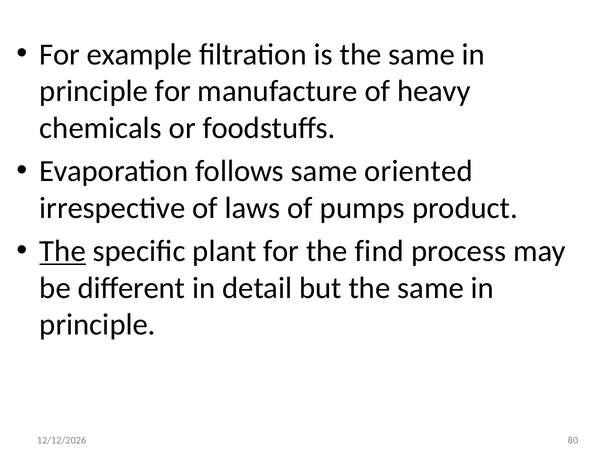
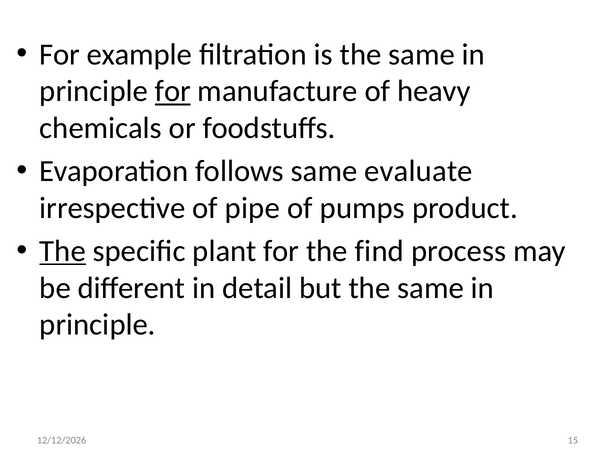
for at (173, 91) underline: none -> present
oriented: oriented -> evaluate
laws: laws -> pipe
80: 80 -> 15
